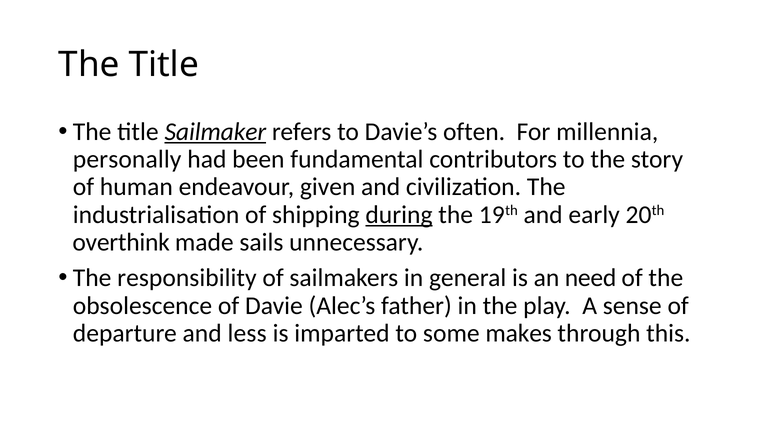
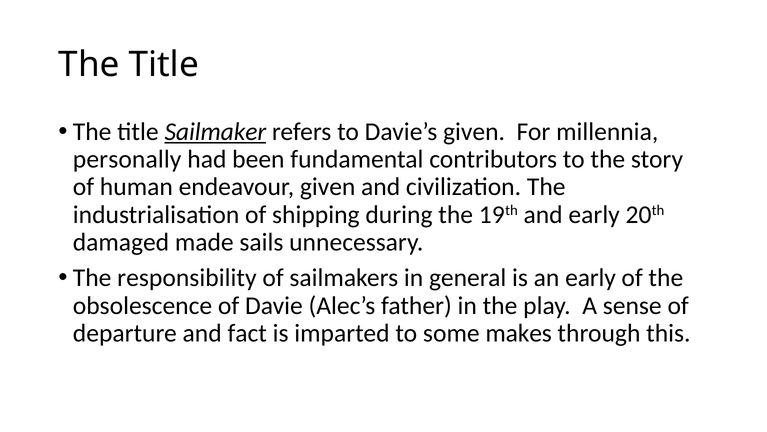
Davie’s often: often -> given
during underline: present -> none
overthink: overthink -> damaged
an need: need -> early
less: less -> fact
